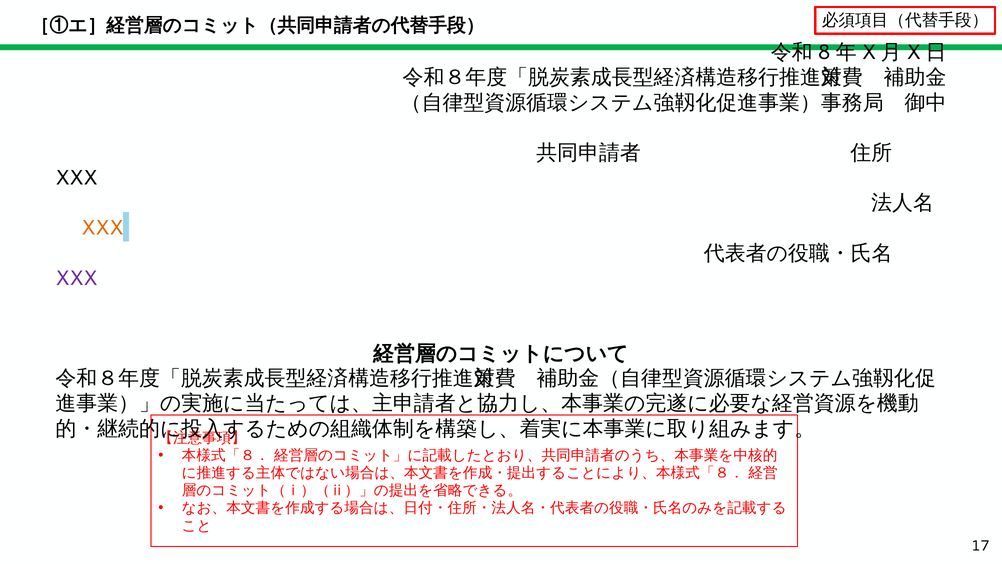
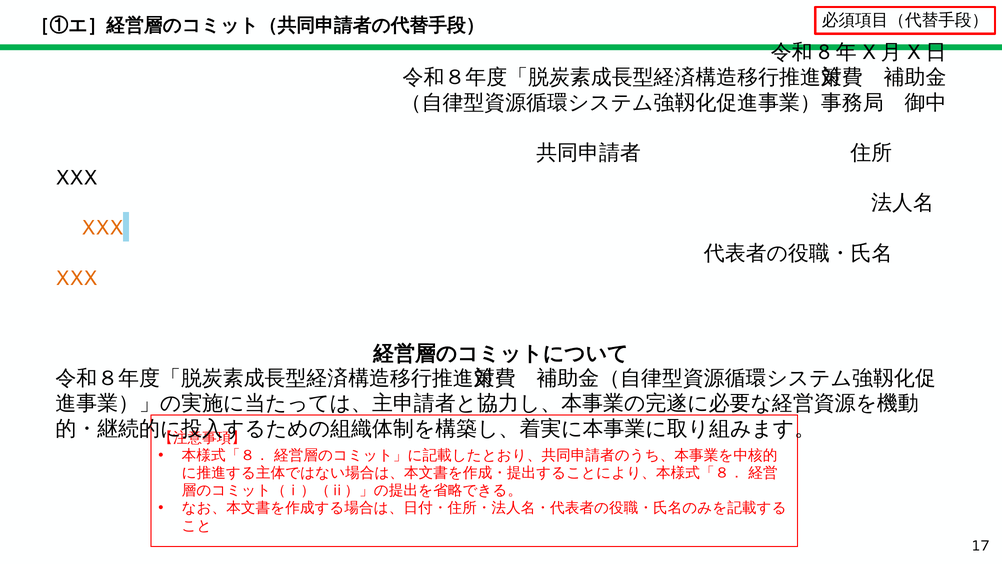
XXX at (76, 278) colour: purple -> orange
